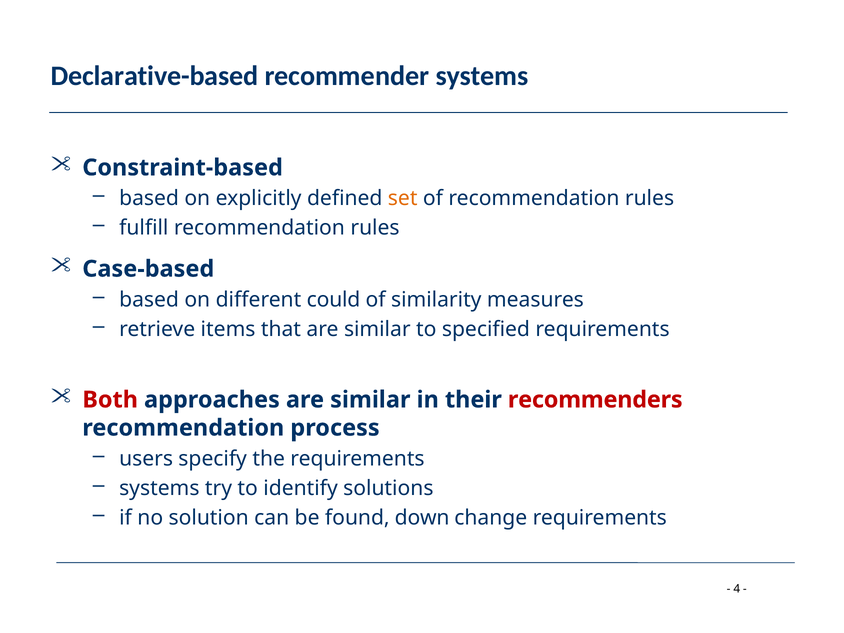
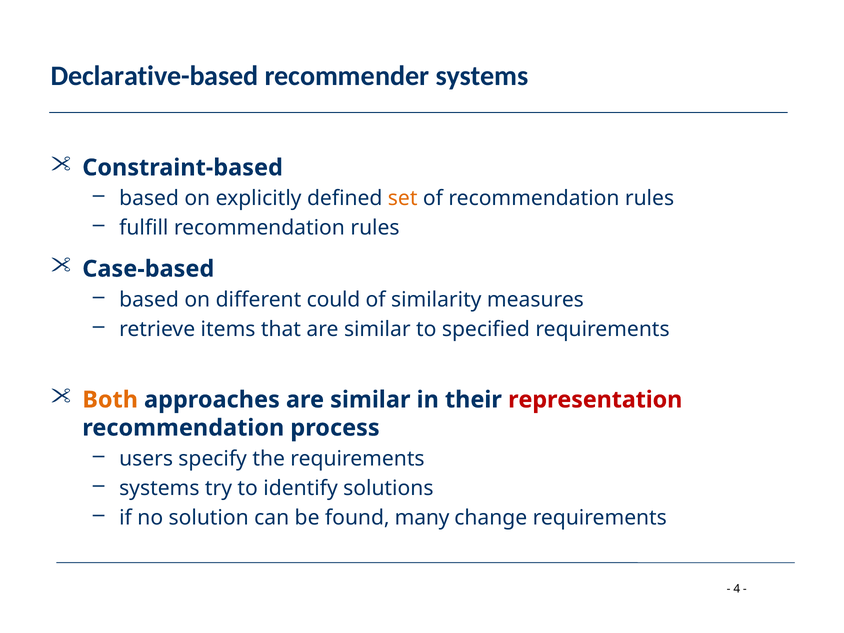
Both colour: red -> orange
recommenders: recommenders -> representation
down: down -> many
